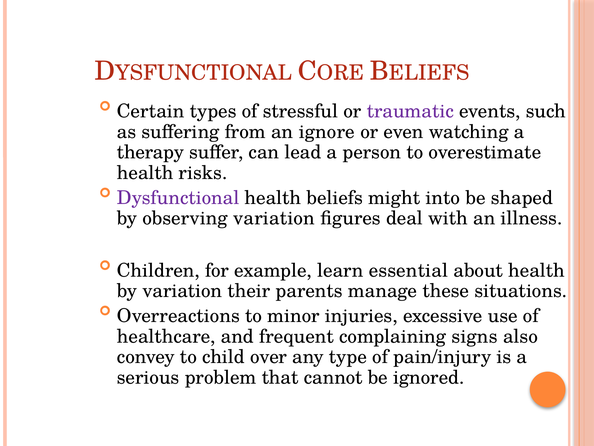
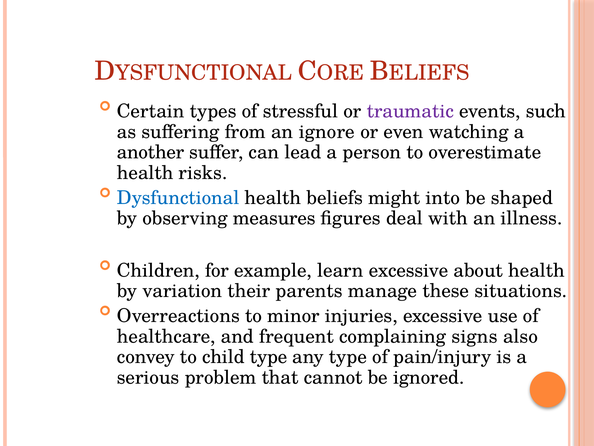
therapy: therapy -> another
Dysfunctional colour: purple -> blue
observing variation: variation -> measures
learn essential: essential -> excessive
child over: over -> type
